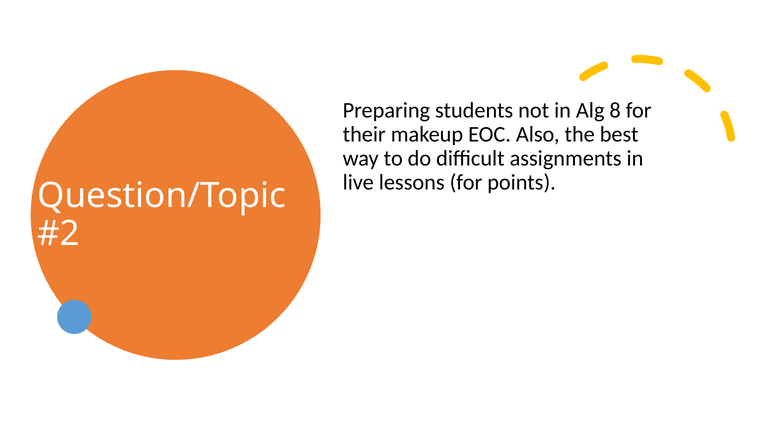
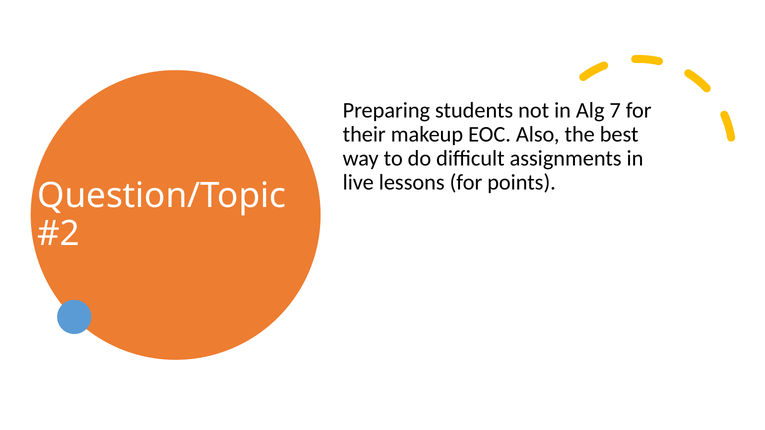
8: 8 -> 7
